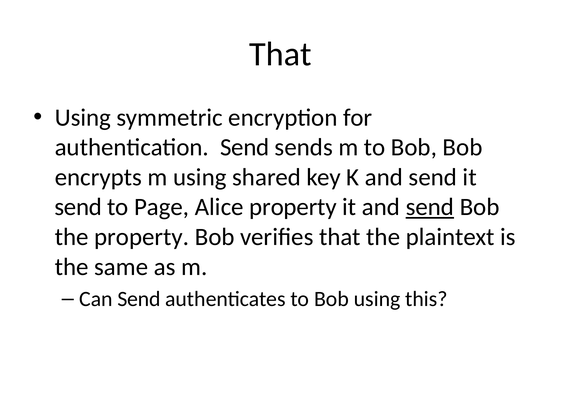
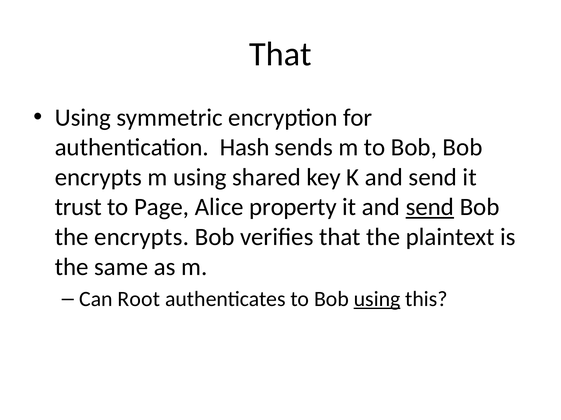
authentication Send: Send -> Hash
send at (78, 207): send -> trust
the property: property -> encrypts
Can Send: Send -> Root
using at (377, 300) underline: none -> present
